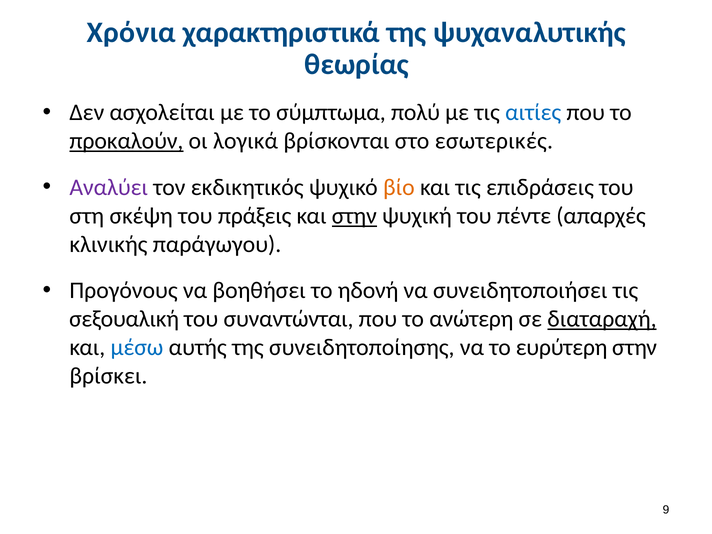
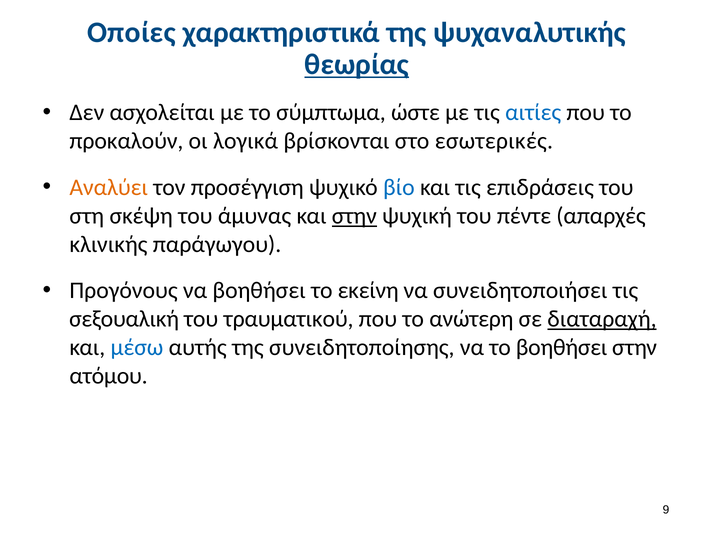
Χρόνια: Χρόνια -> Οποίες
θεωρίας underline: none -> present
πολύ: πολύ -> ώστε
προκαλούν underline: present -> none
Αναλύει colour: purple -> orange
εκδικητικός: εκδικητικός -> προσέγγιση
βίο colour: orange -> blue
πράξεις: πράξεις -> άμυνας
ηδονή: ηδονή -> εκείνη
συναντώνται: συναντώνται -> τραυματικού
το ευρύτερη: ευρύτερη -> βοηθήσει
βρίσκει: βρίσκει -> ατόμου
